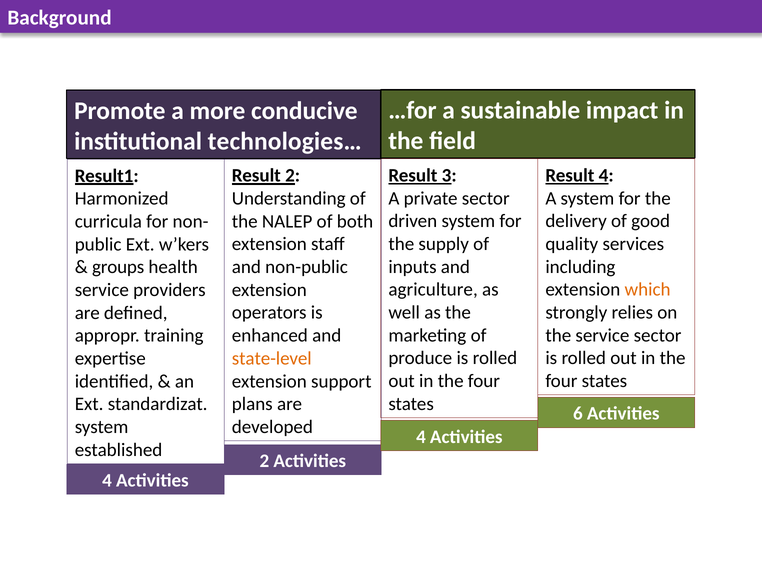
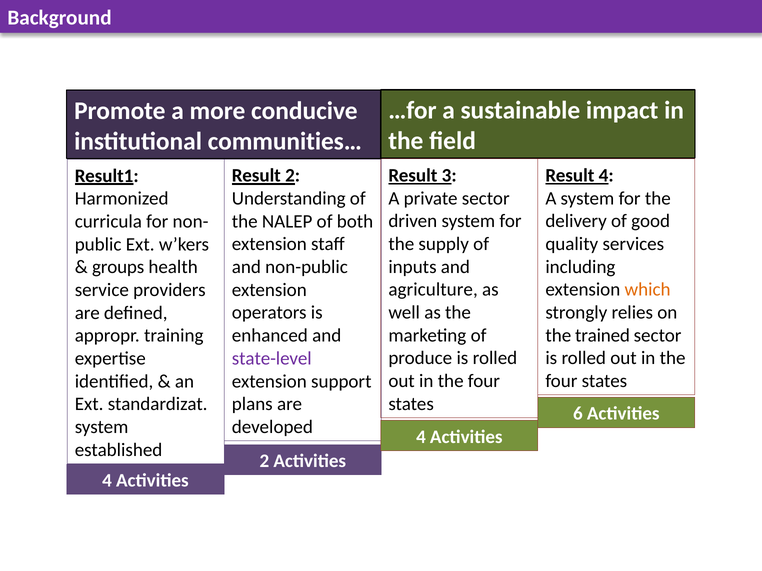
technologies…: technologies… -> communities…
the service: service -> trained
state-level colour: orange -> purple
